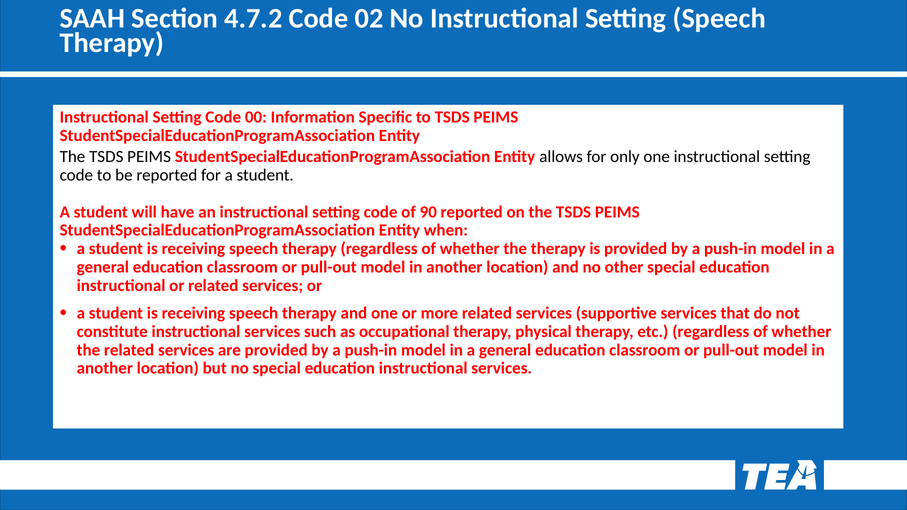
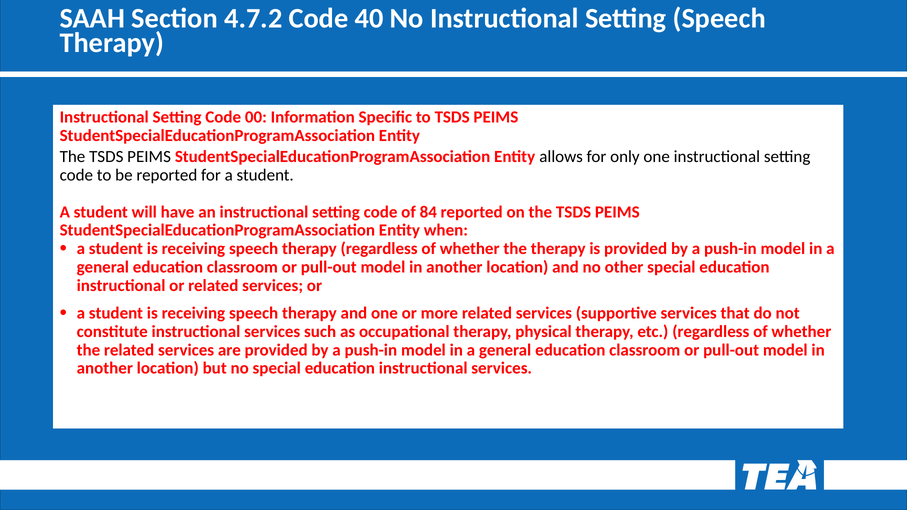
02: 02 -> 40
90: 90 -> 84
